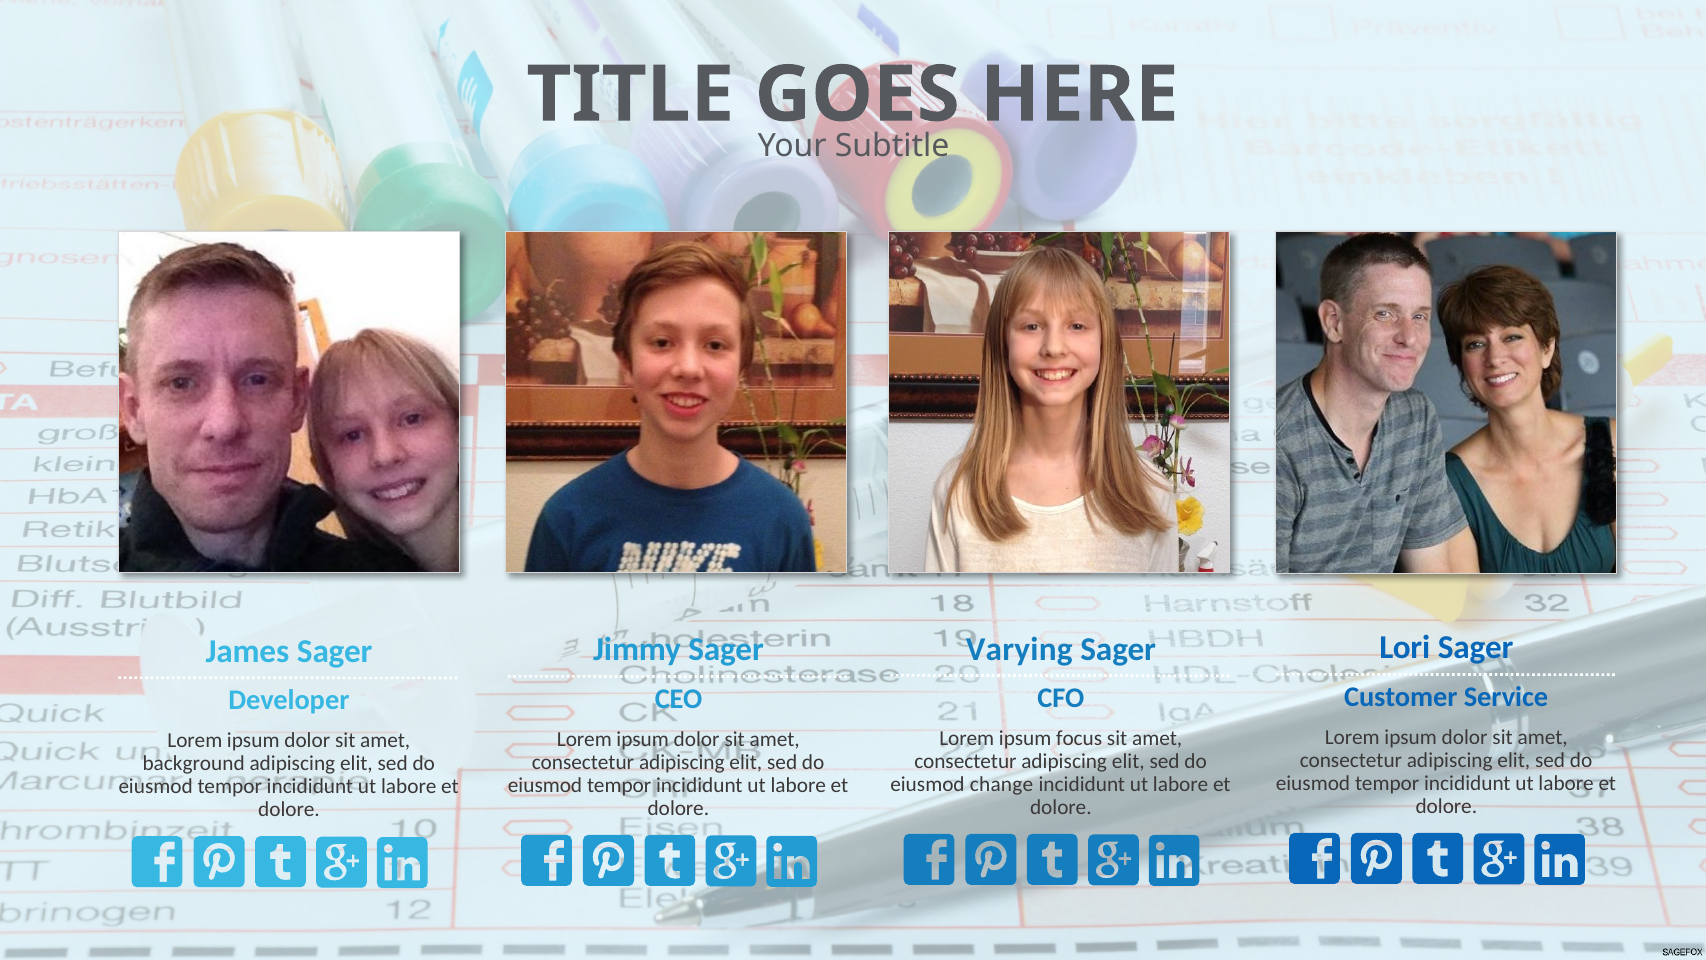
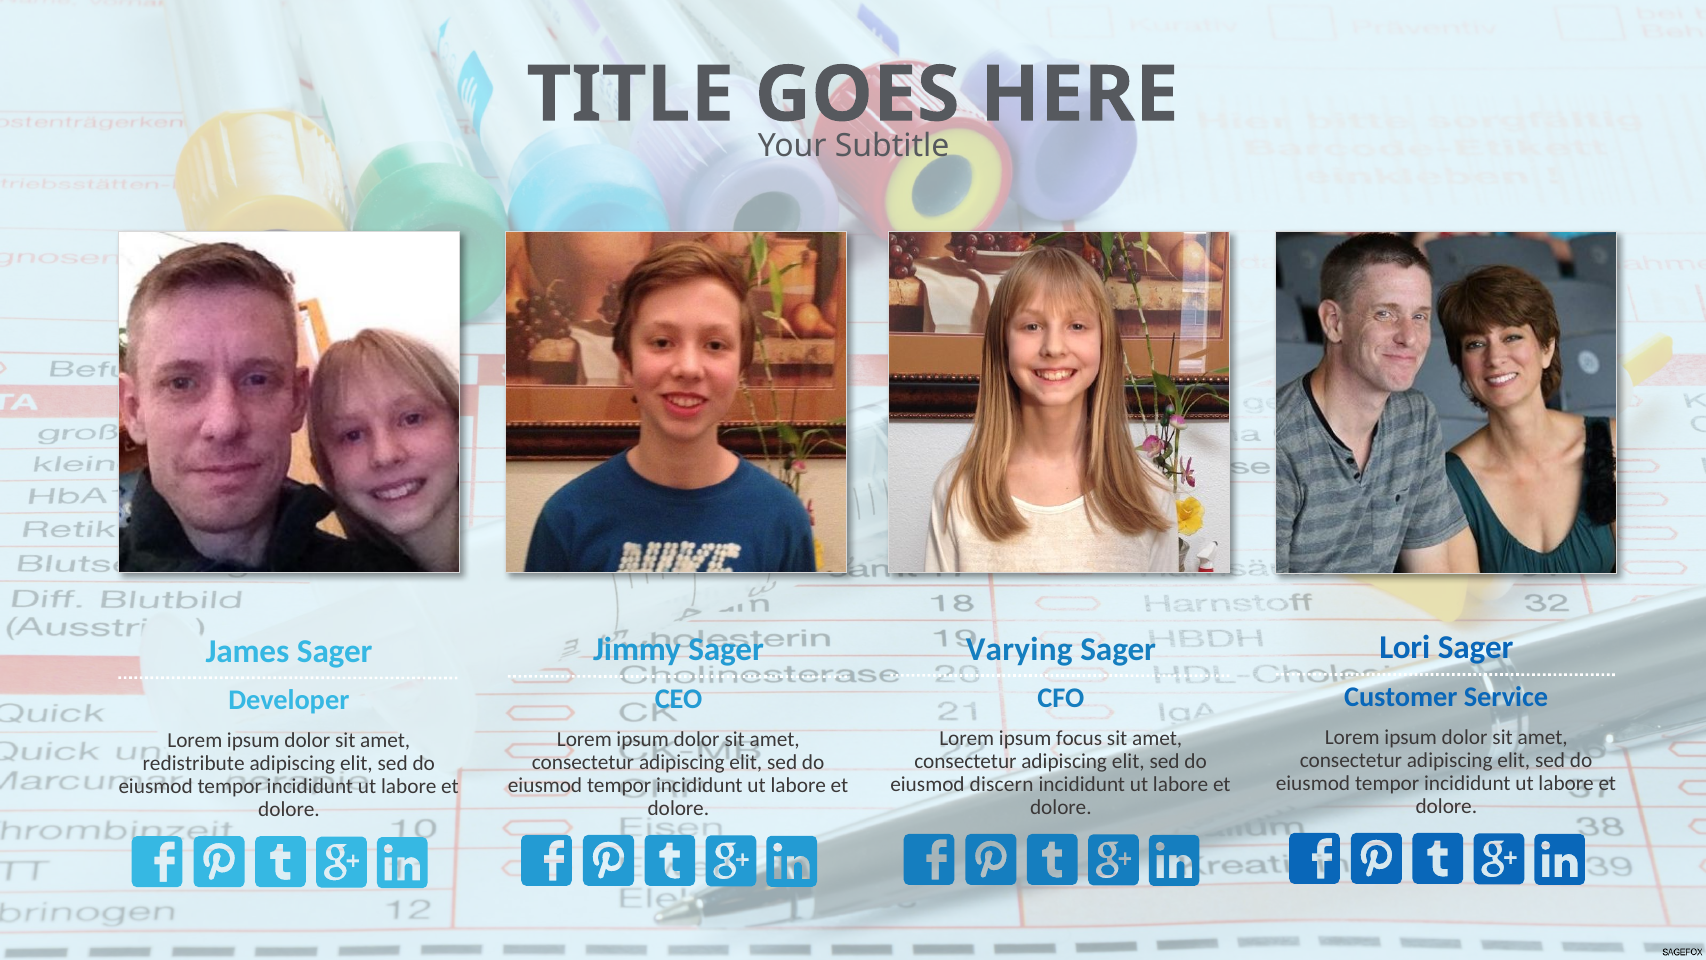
background: background -> redistribute
change: change -> discern
